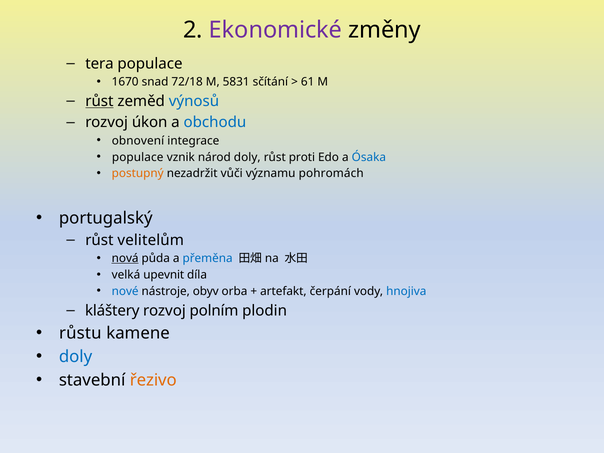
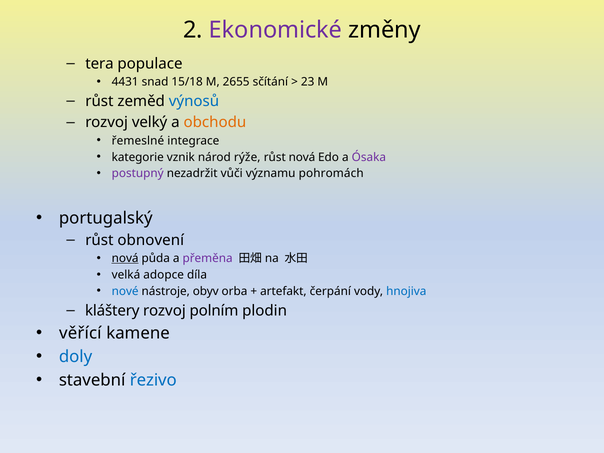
1670: 1670 -> 4431
72/18: 72/18 -> 15/18
5831: 5831 -> 2655
61: 61 -> 23
růst at (99, 101) underline: present -> none
úkon: úkon -> velký
obchodu colour: blue -> orange
obnovení: obnovení -> řemeslné
populace at (138, 157): populace -> kategorie
národ doly: doly -> rýže
růst proti: proti -> nová
Ósaka colour: blue -> purple
postupný colour: orange -> purple
velitelům: velitelům -> obnovení
přeměna colour: blue -> purple
upevnit: upevnit -> adopce
růstu: růstu -> věřící
řezivo colour: orange -> blue
